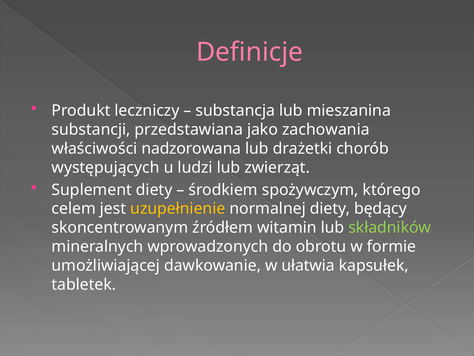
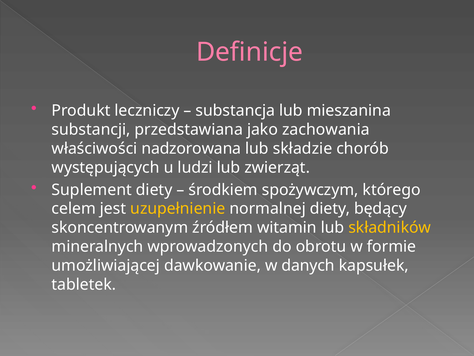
drażetki: drażetki -> składzie
składników colour: light green -> yellow
ułatwia: ułatwia -> danych
